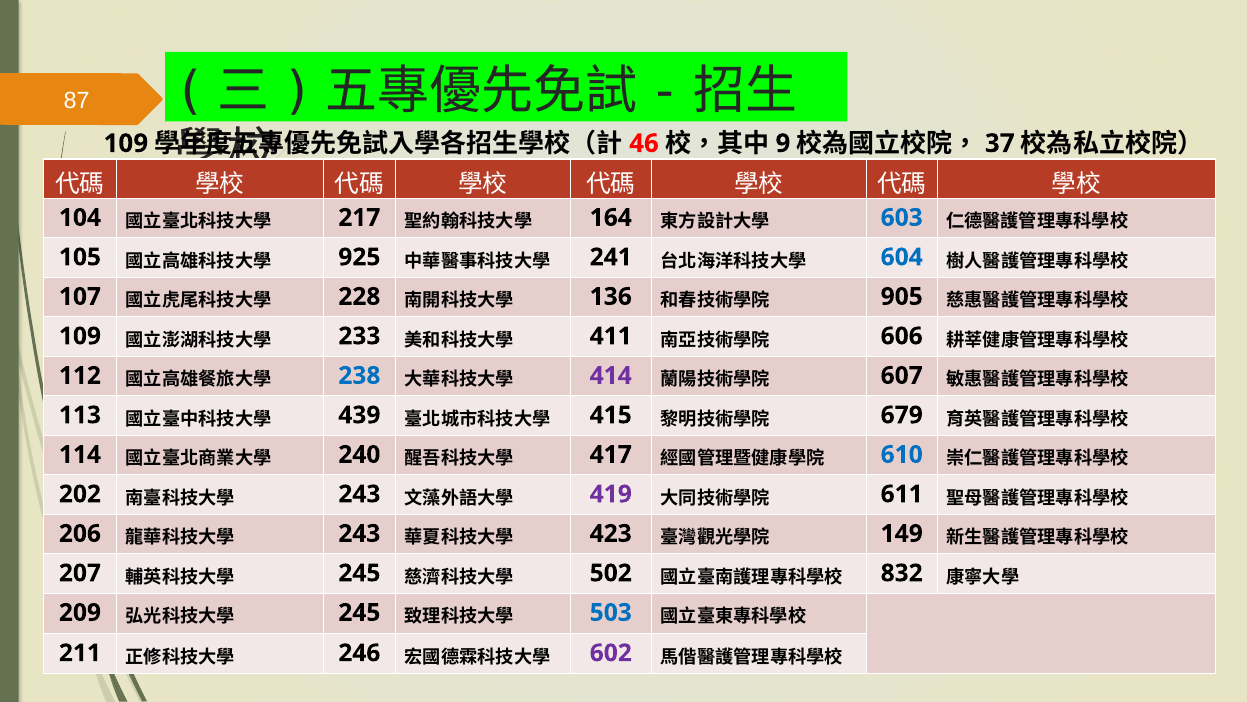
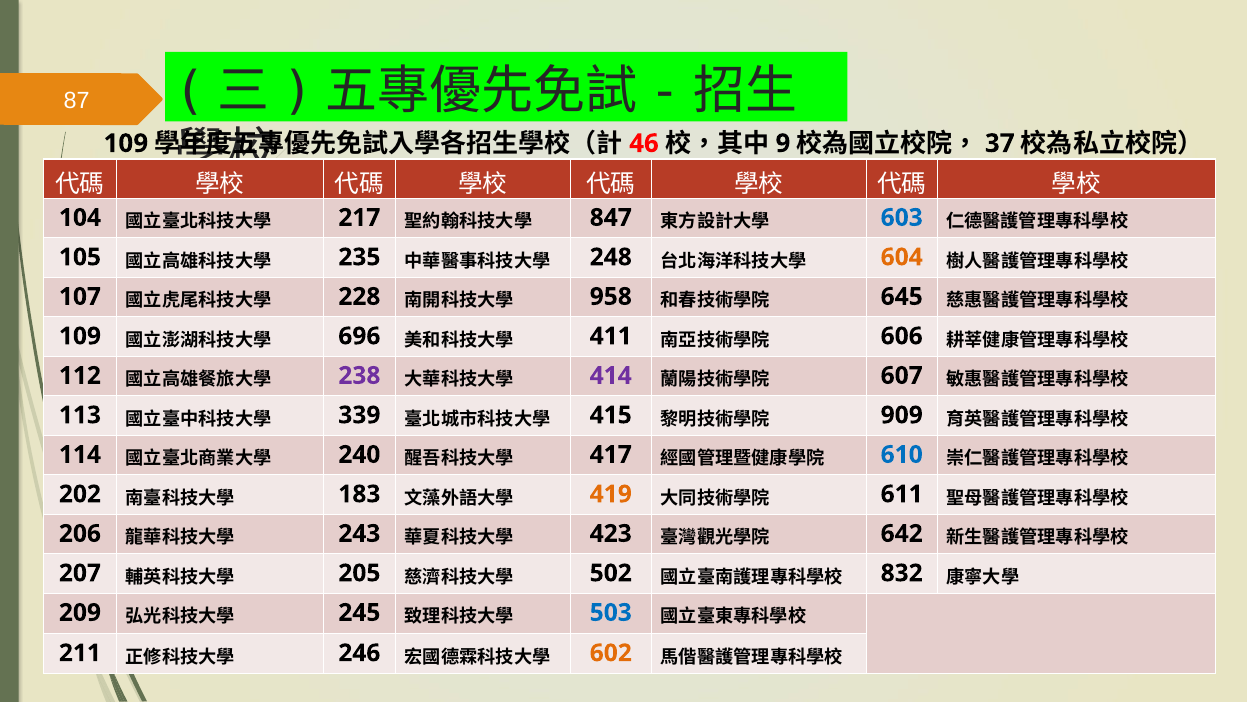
164: 164 -> 847
925: 925 -> 235
241: 241 -> 248
604 colour: blue -> orange
136: 136 -> 958
905: 905 -> 645
233: 233 -> 696
238 colour: blue -> purple
439: 439 -> 339
679: 679 -> 909
243 at (359, 494): 243 -> 183
419 colour: purple -> orange
149: 149 -> 642
245 at (359, 573): 245 -> 205
602 colour: purple -> orange
